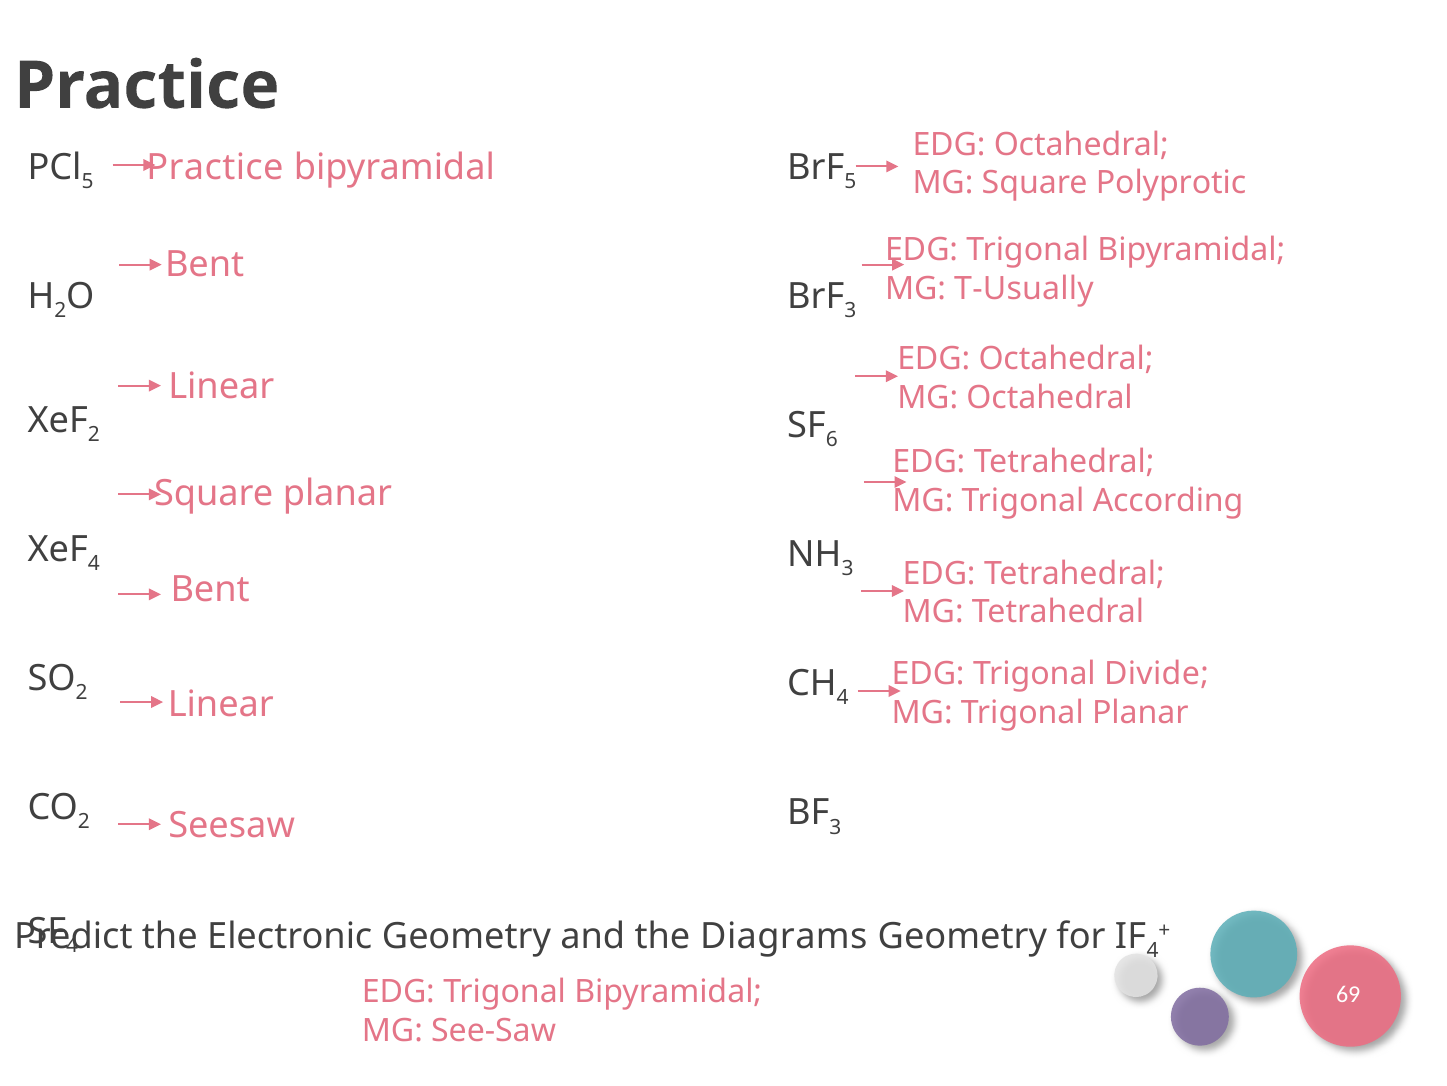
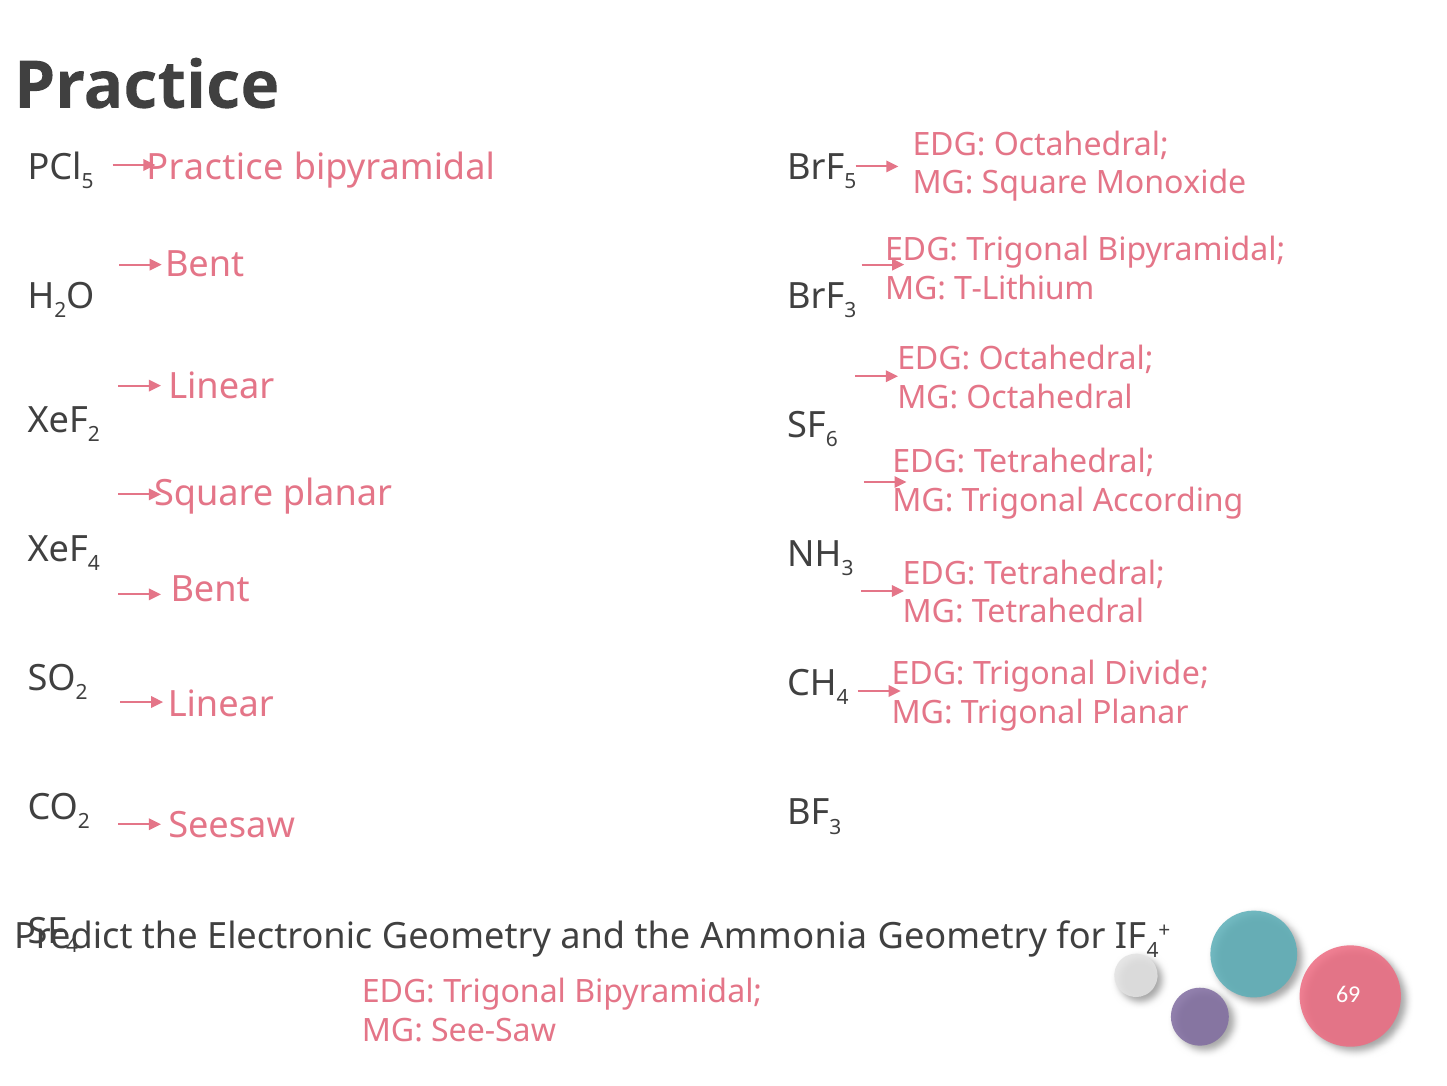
Polyprotic: Polyprotic -> Monoxide
T-Usually: T-Usually -> T-Lithium
Diagrams: Diagrams -> Ammonia
